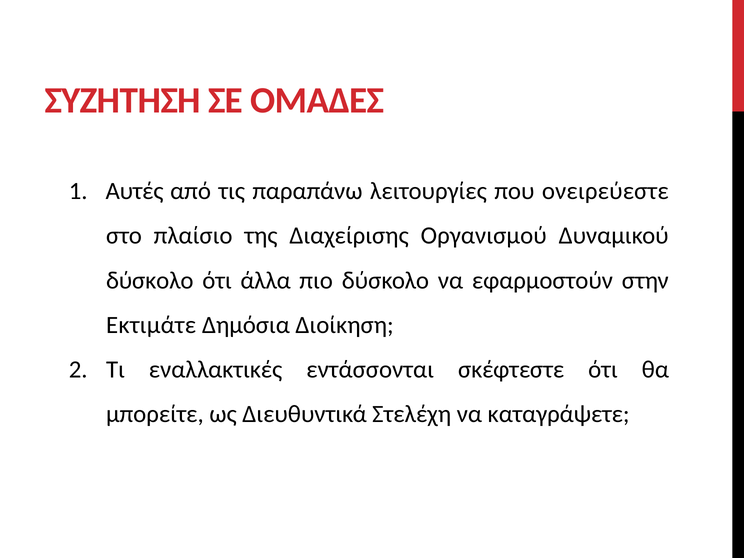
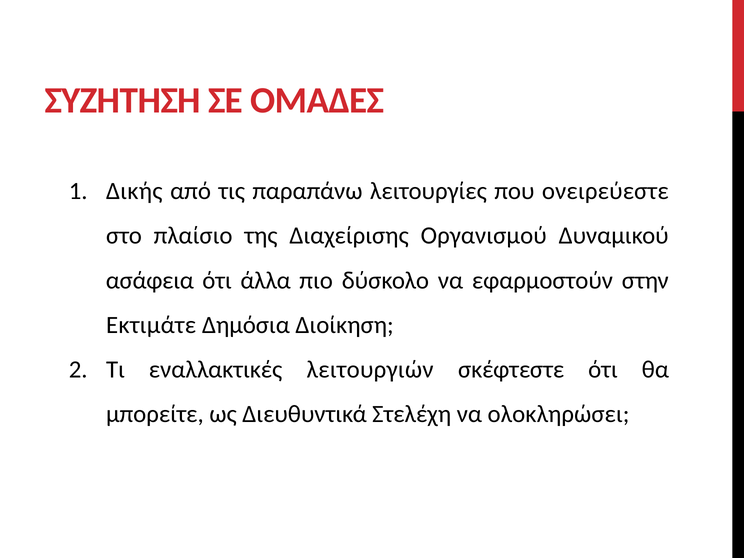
Αυτές: Αυτές -> Δικής
δύσκολο at (150, 280): δύσκολο -> ασάφεια
εντάσσονται: εντάσσονται -> λειτουργιών
καταγράψετε: καταγράψετε -> ολοκληρώσει
